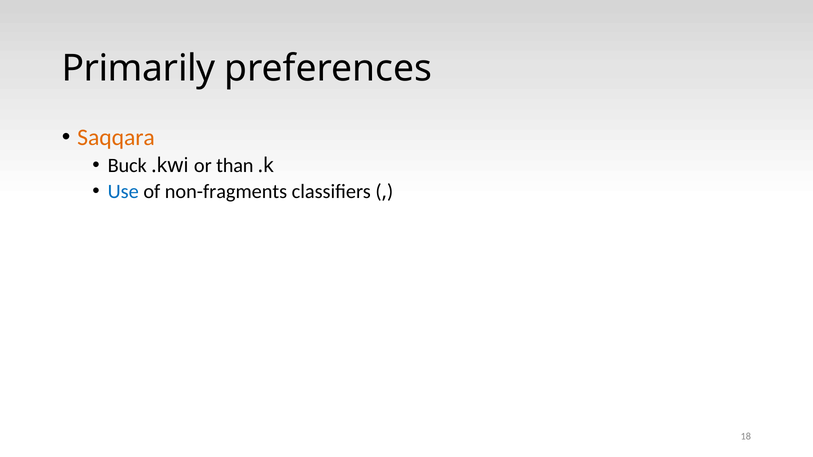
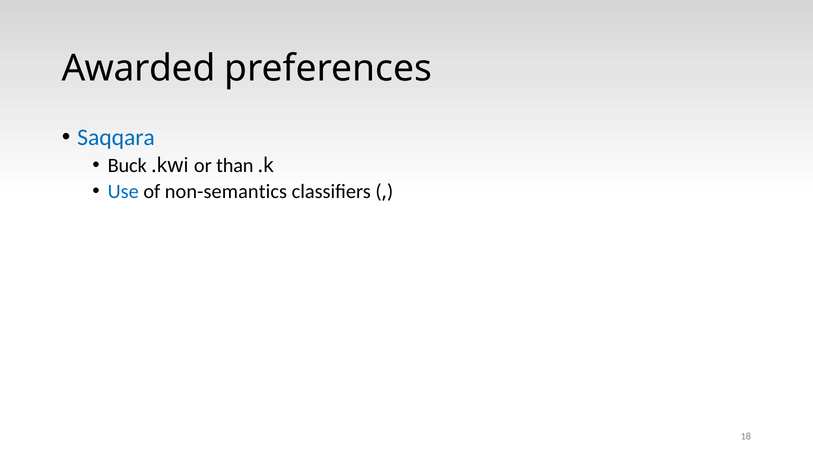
Primarily: Primarily -> Awarded
Saqqara colour: orange -> blue
non-fragments: non-fragments -> non-semantics
